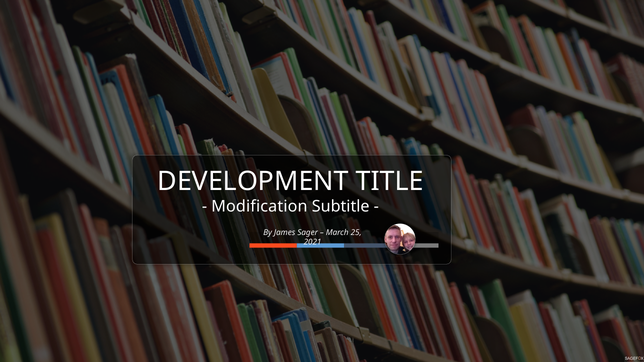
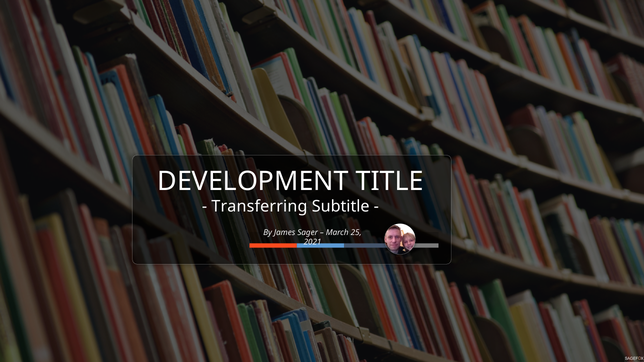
Modification: Modification -> Transferring
